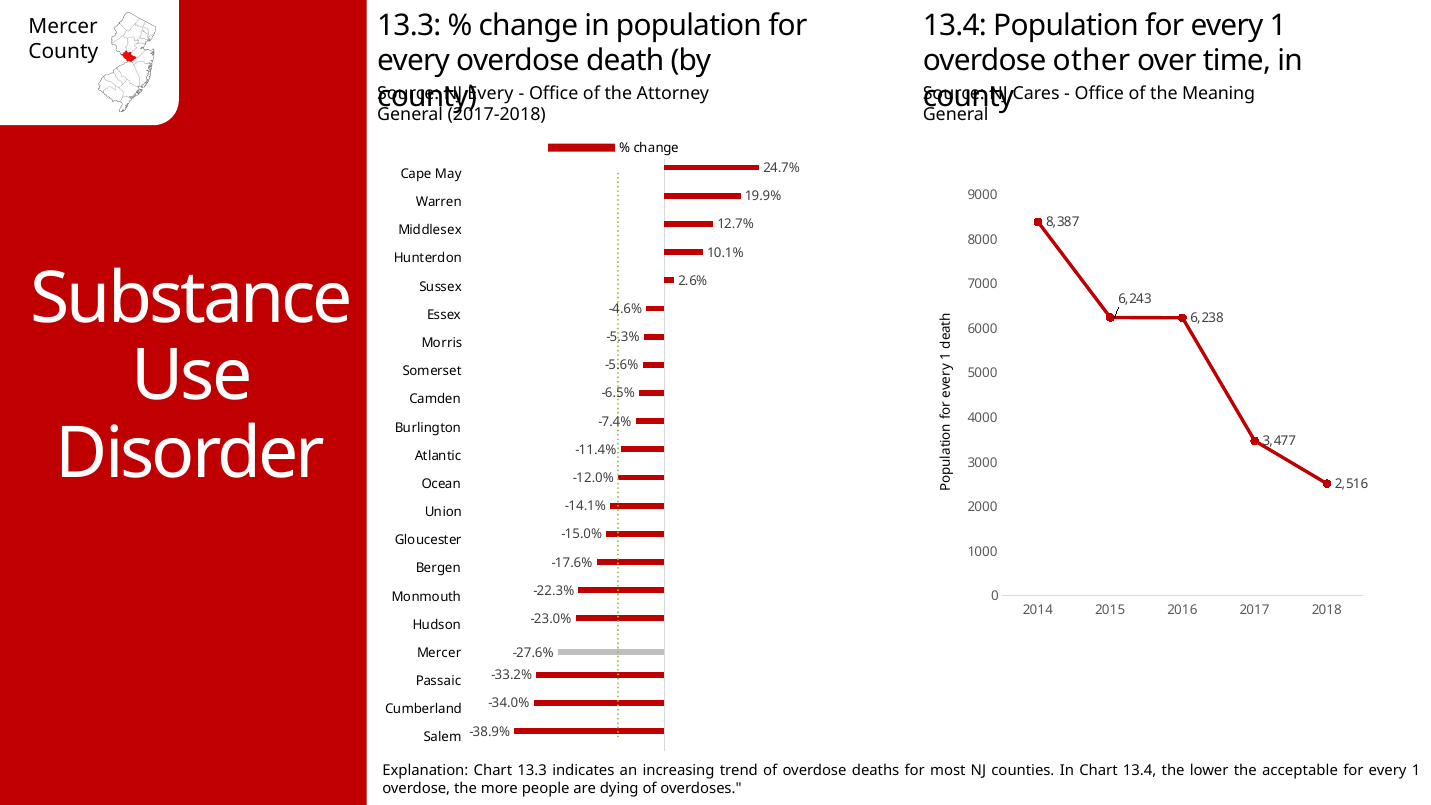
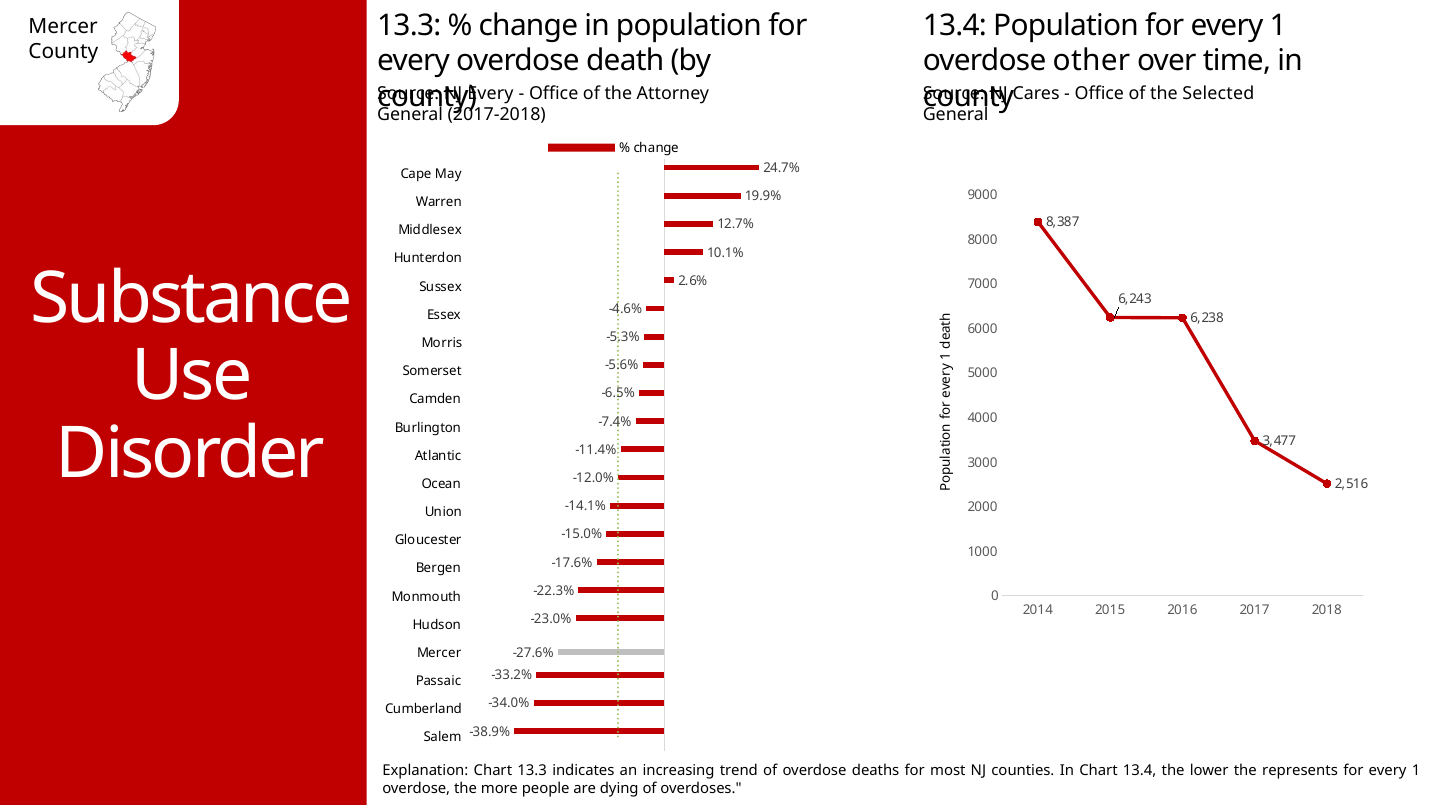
Meaning: Meaning -> Selected
acceptable: acceptable -> represents
